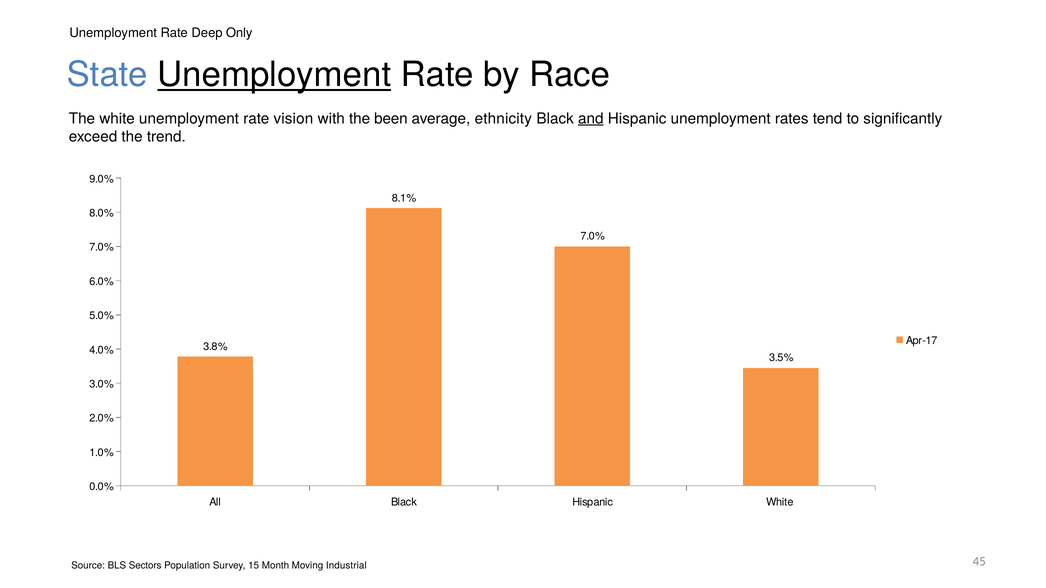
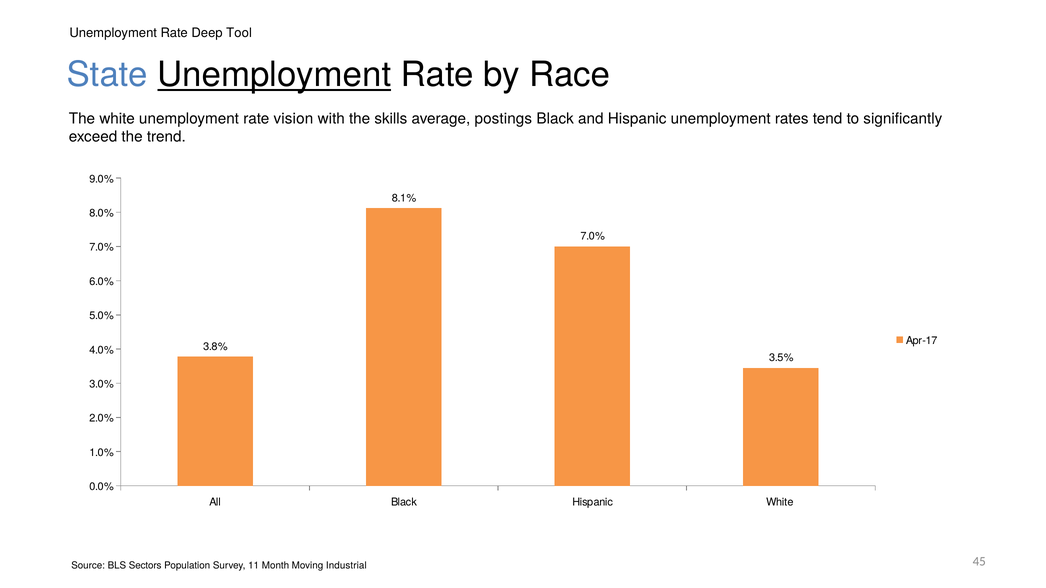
Only: Only -> Tool
been: been -> skills
ethnicity: ethnicity -> postings
and underline: present -> none
15: 15 -> 11
